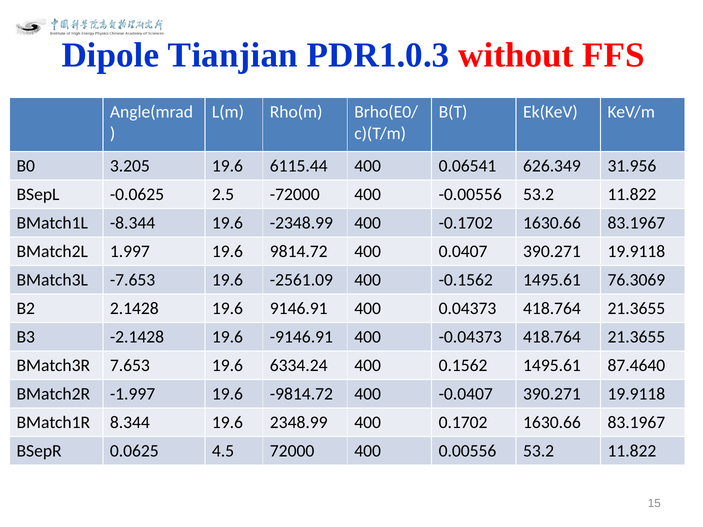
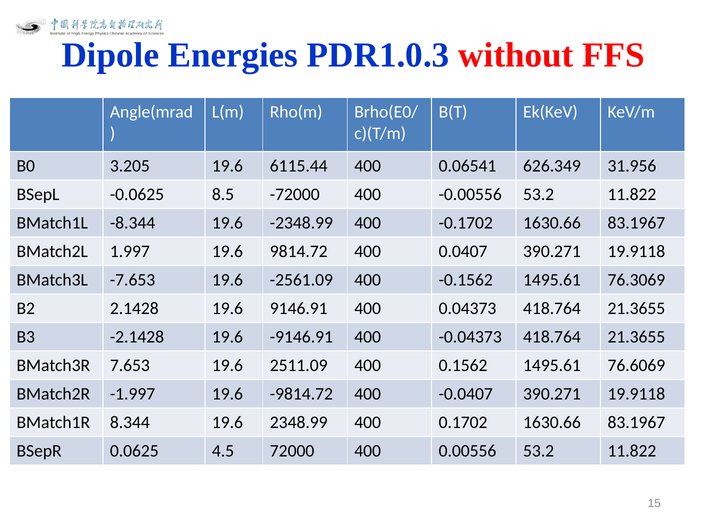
Tianjian: Tianjian -> Energies
2.5: 2.5 -> 8.5
6334.24: 6334.24 -> 2511.09
87.4640: 87.4640 -> 76.6069
